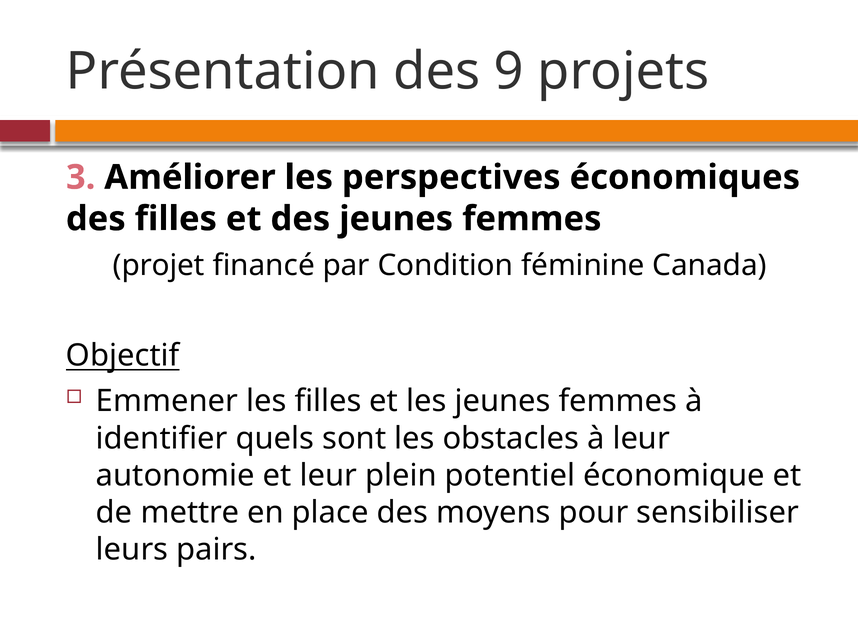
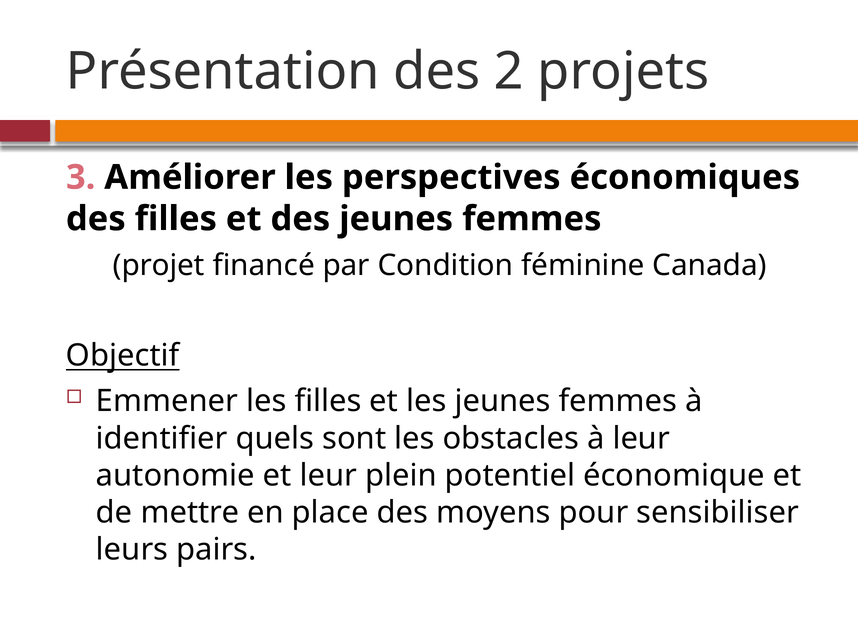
9: 9 -> 2
